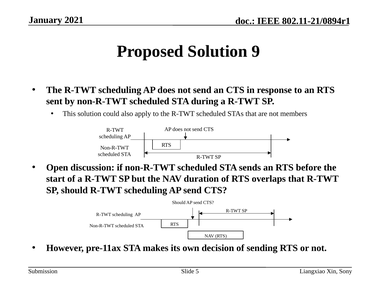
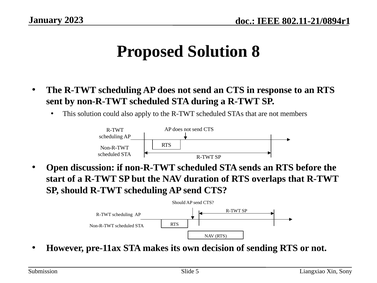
2021: 2021 -> 2023
9: 9 -> 8
